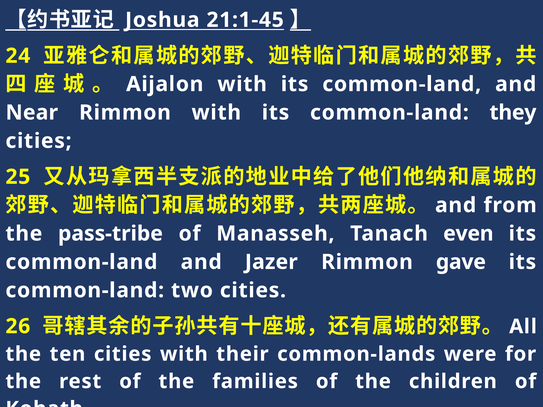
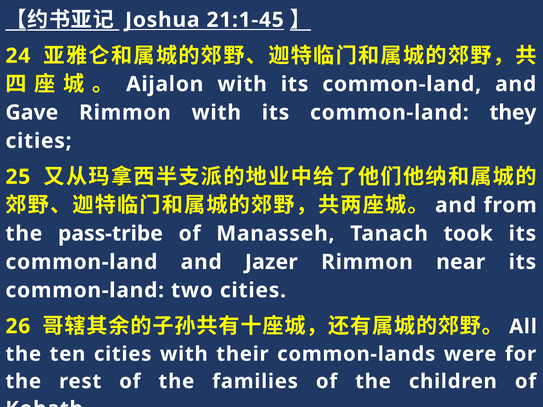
Near: Near -> Gave
even: even -> took
gave: gave -> near
